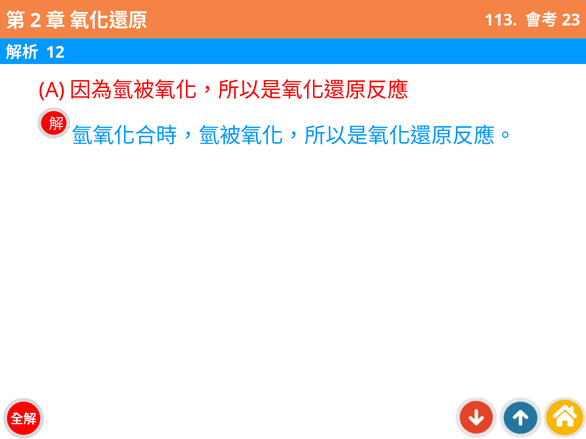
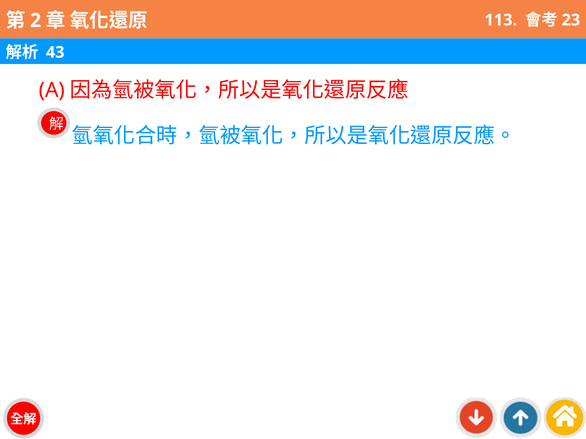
12: 12 -> 43
